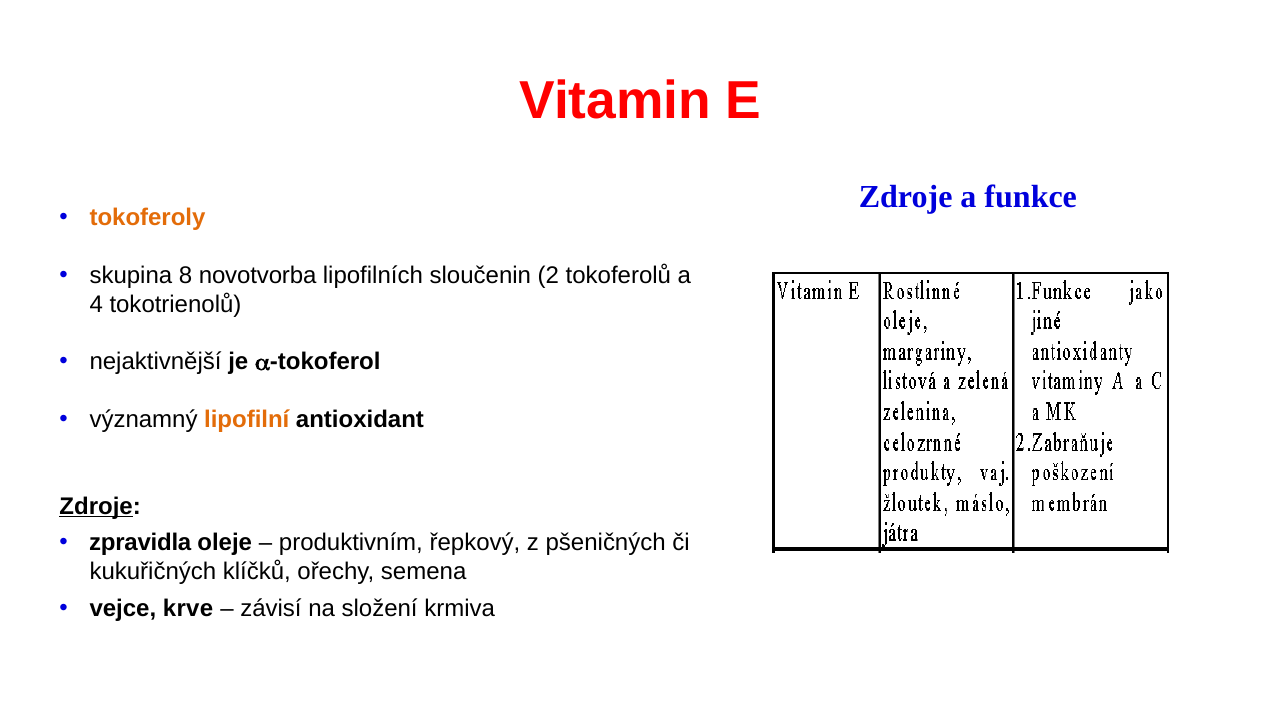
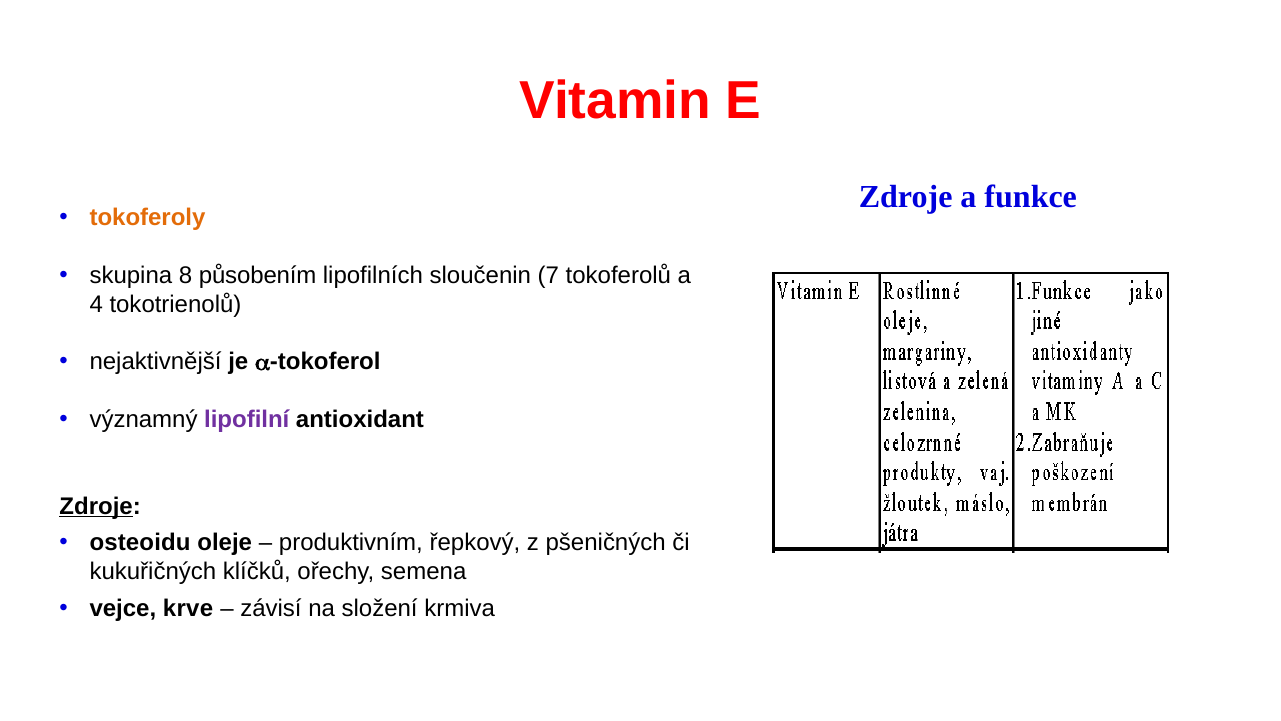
novotvorba: novotvorba -> působením
2: 2 -> 7
lipofilní colour: orange -> purple
zpravidla: zpravidla -> osteoidu
